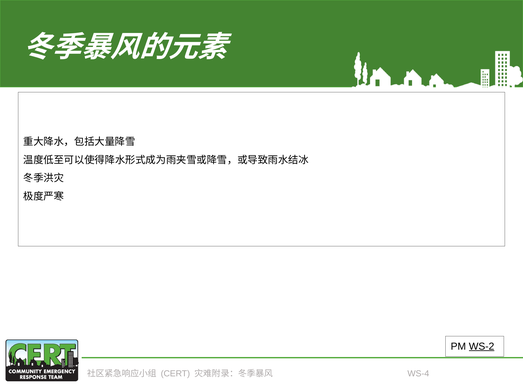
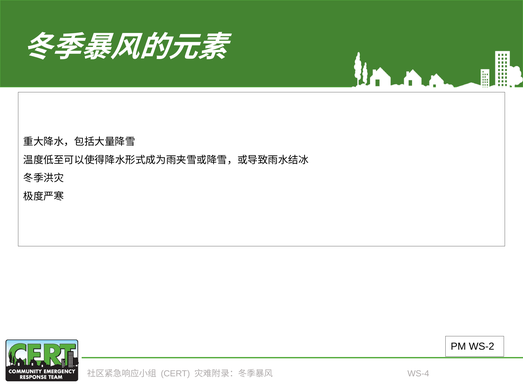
WS-2 underline: present -> none
